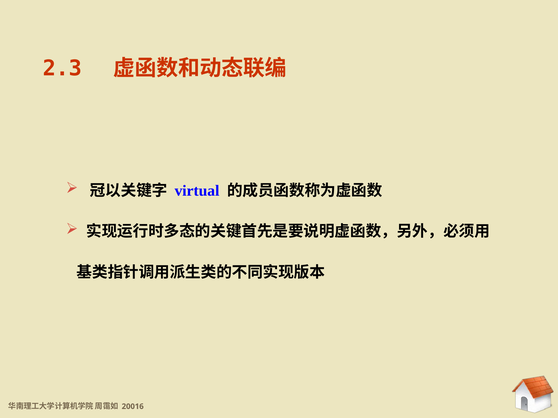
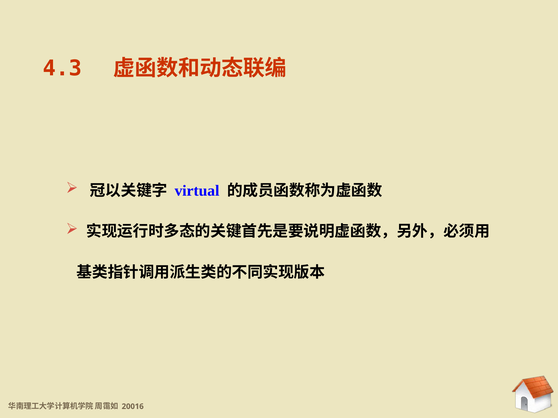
2.3: 2.3 -> 4.3
